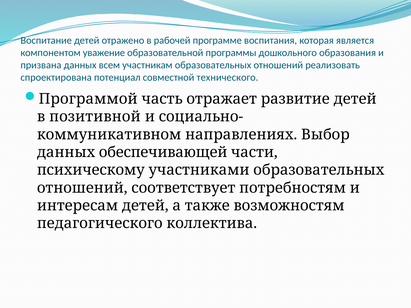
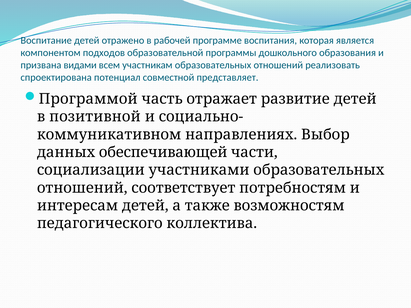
уважение: уважение -> подходов
призвана данных: данных -> видами
технического: технического -> представляет
психическому: психическому -> социализации
